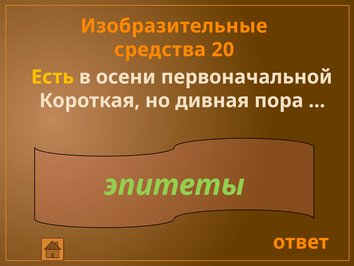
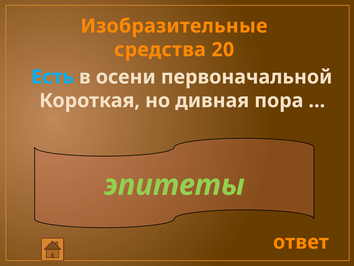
Есть colour: yellow -> light blue
